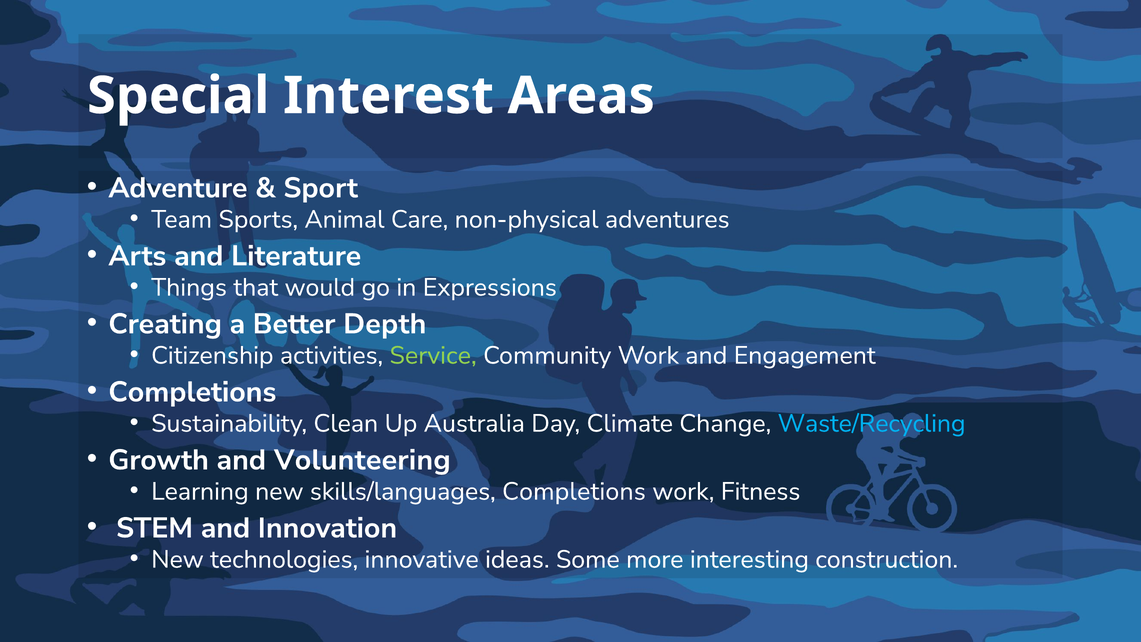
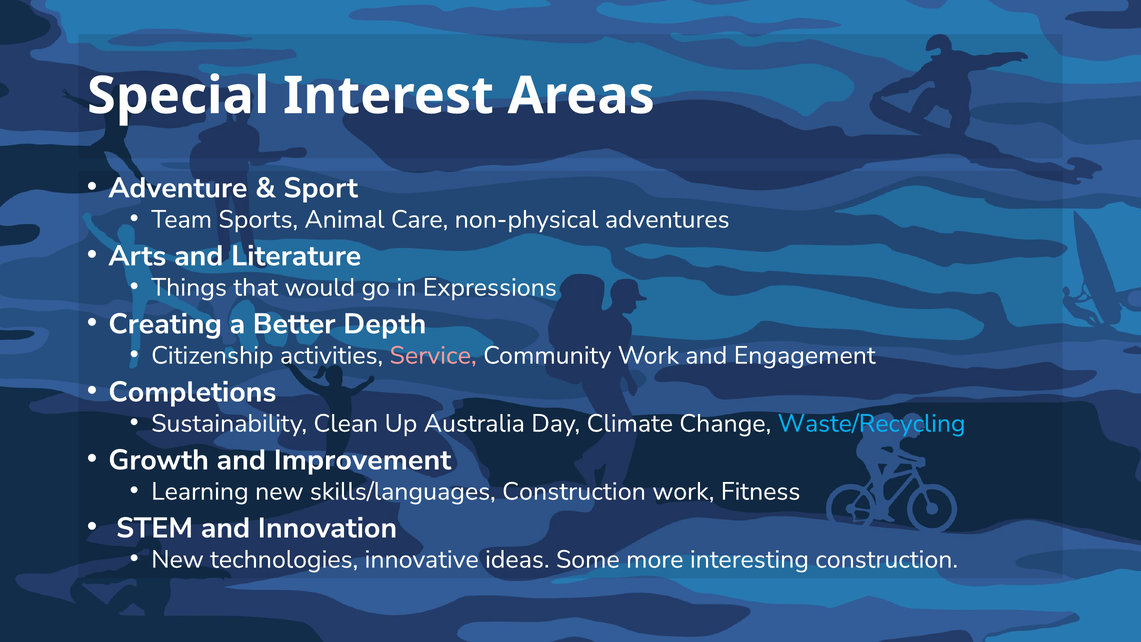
Service colour: light green -> pink
Volunteering: Volunteering -> Improvement
skills/languages Completions: Completions -> Construction
